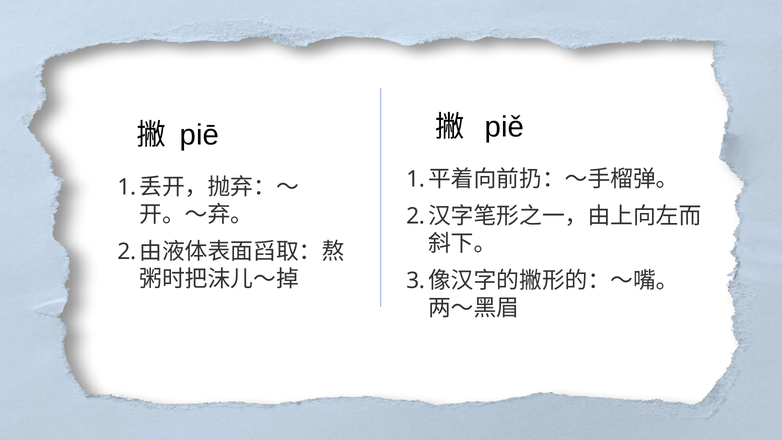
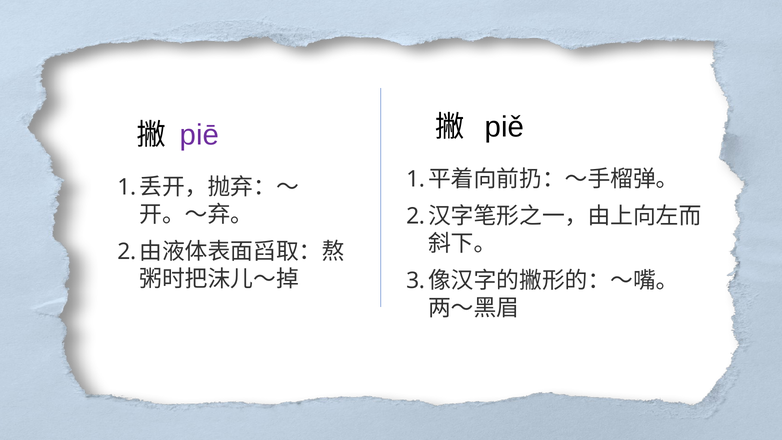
piē colour: black -> purple
